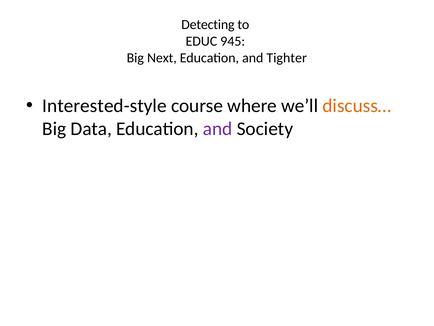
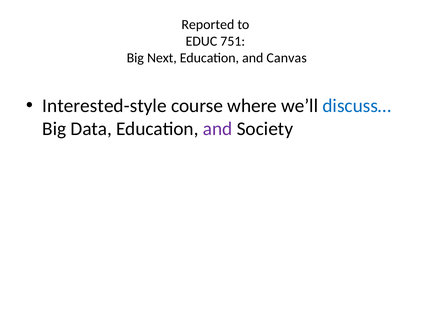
Detecting: Detecting -> Reported
945: 945 -> 751
Tighter: Tighter -> Canvas
discuss… colour: orange -> blue
